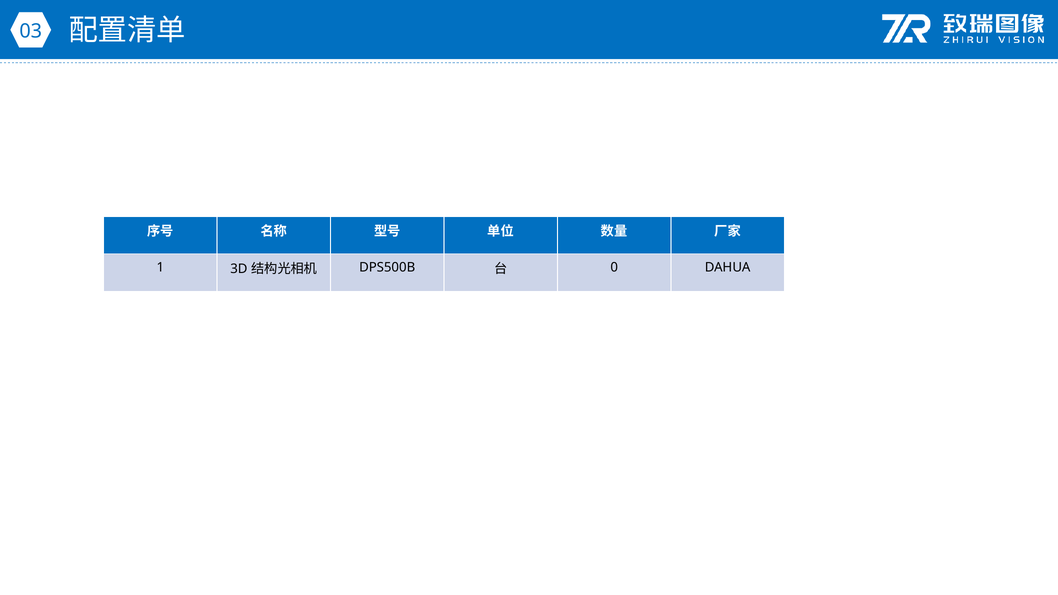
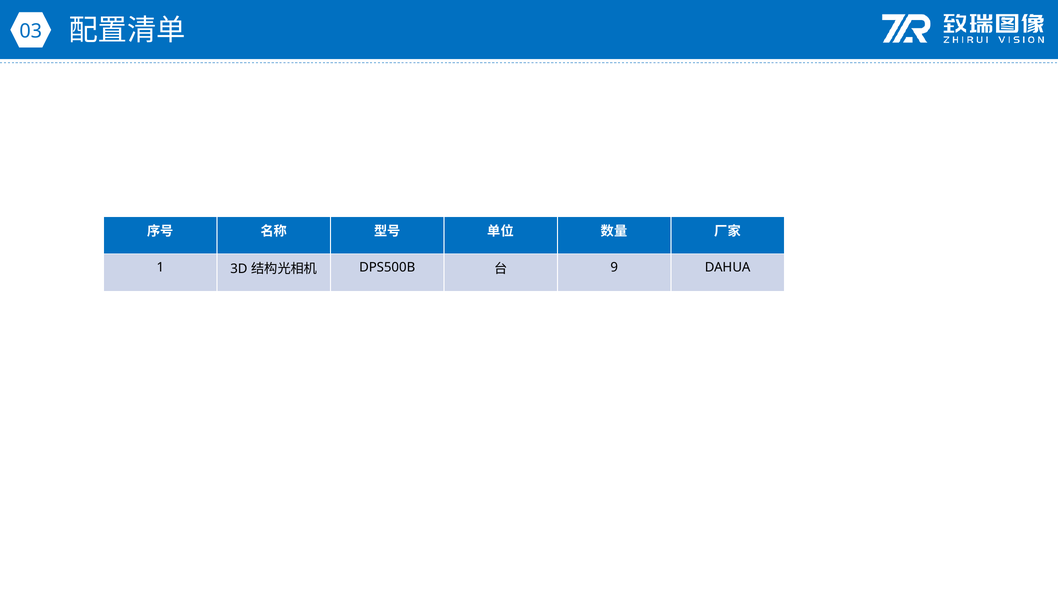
0: 0 -> 9
